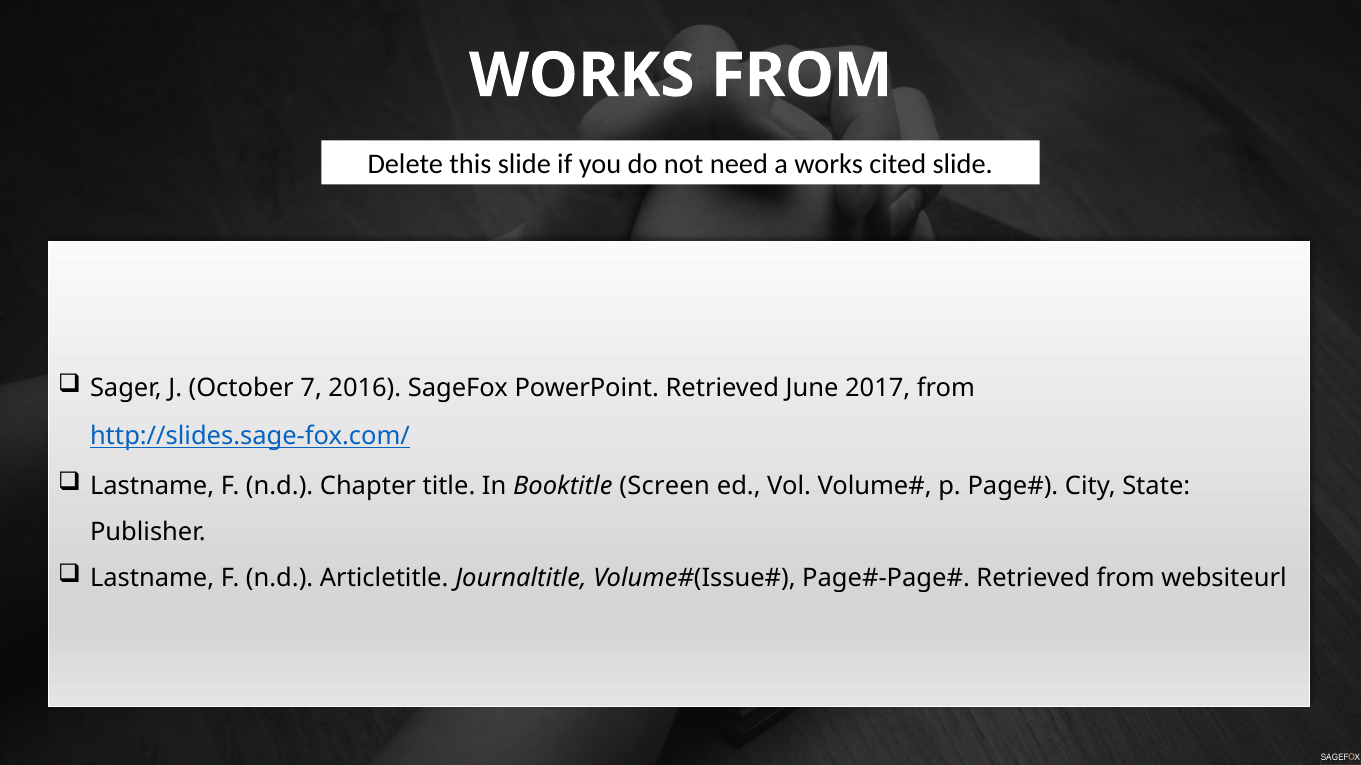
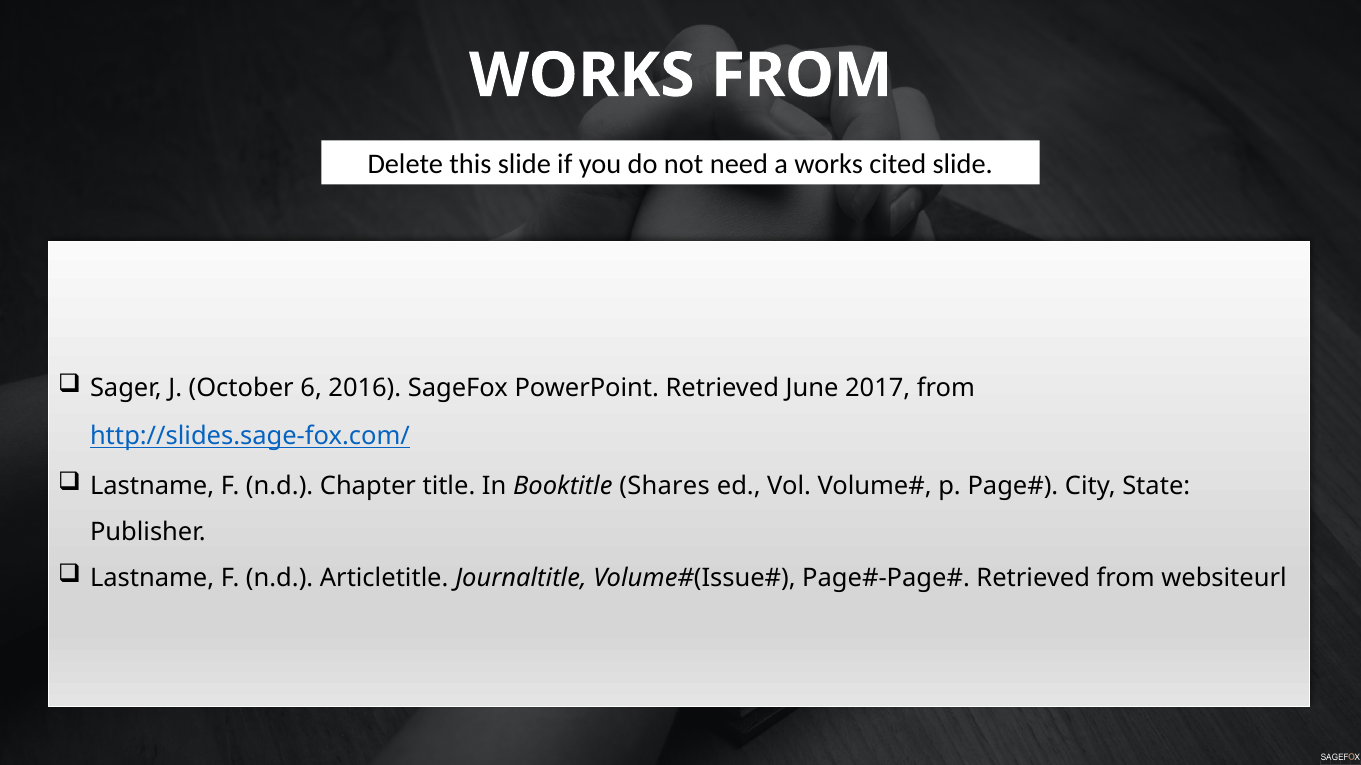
7: 7 -> 6
Screen: Screen -> Shares
